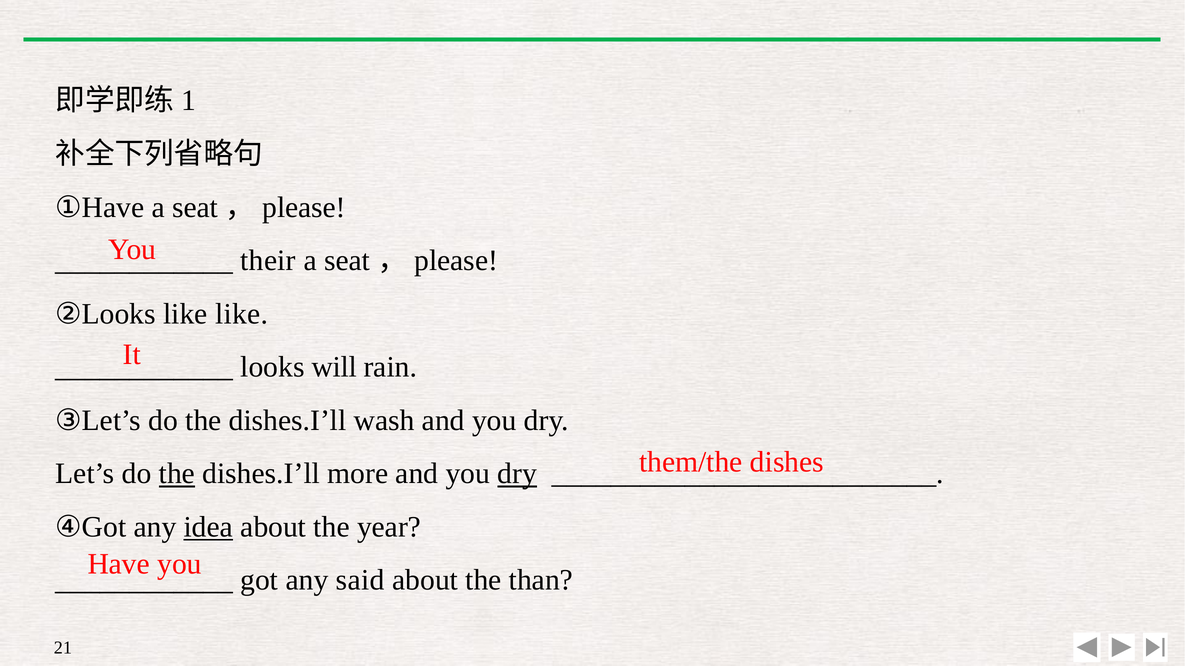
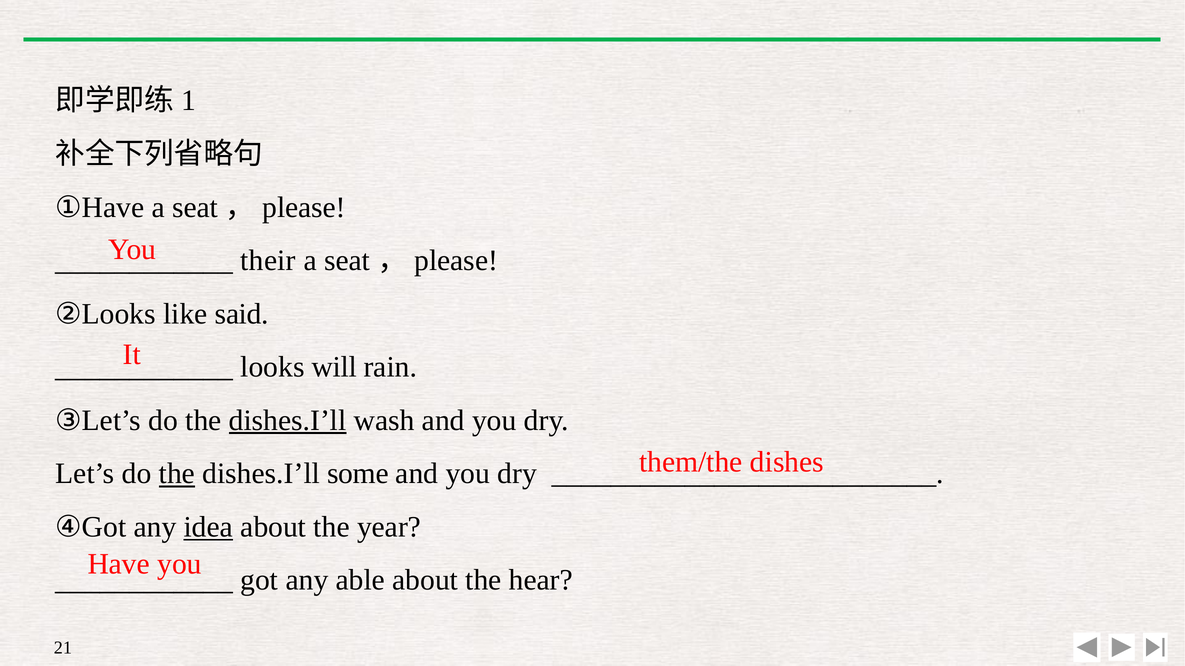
like like: like -> said
dishes.I’ll at (288, 421) underline: none -> present
more: more -> some
dry at (517, 474) underline: present -> none
said: said -> able
than: than -> hear
